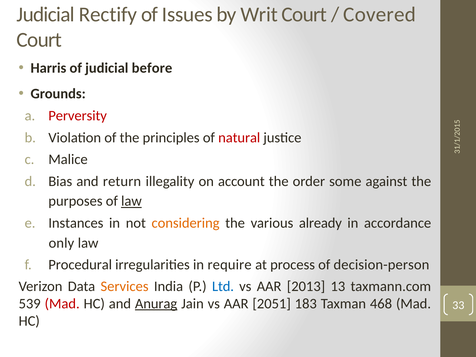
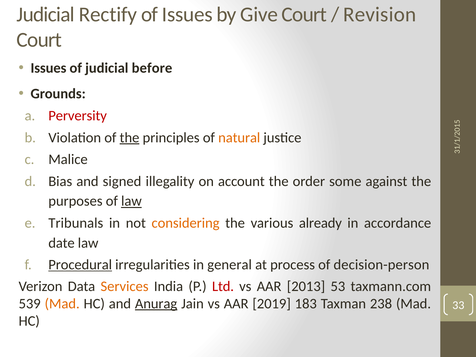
Writ: Writ -> Give
Covered: Covered -> Revision
Harris at (48, 68): Harris -> Issues
the at (130, 138) underline: none -> present
natural colour: red -> orange
return: return -> signed
Instances: Instances -> Tribunals
only: only -> date
Procedural underline: none -> present
require: require -> general
Ltd colour: blue -> red
13: 13 -> 53
Mad at (62, 304) colour: red -> orange
2051: 2051 -> 2019
468: 468 -> 238
